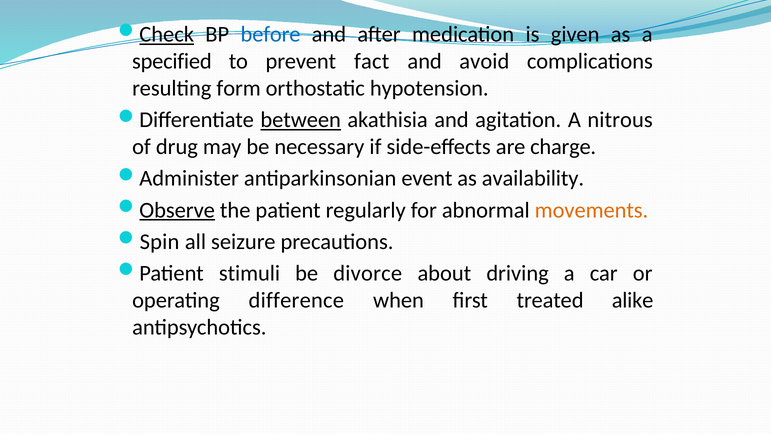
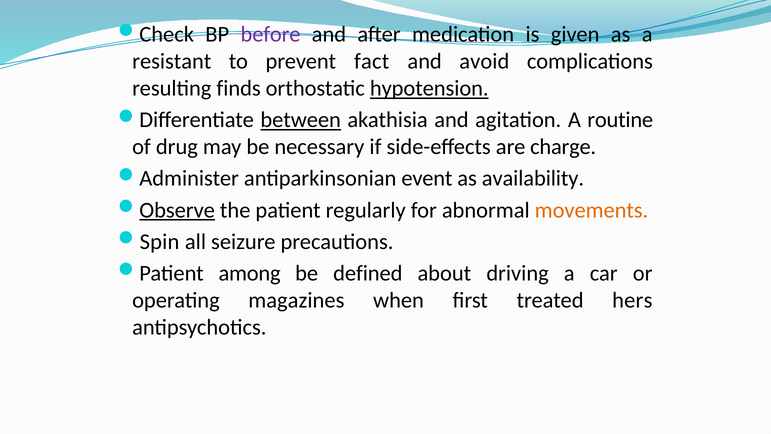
Check underline: present -> none
before colour: blue -> purple
specified: specified -> resistant
form: form -> finds
hypotension underline: none -> present
nitrous: nitrous -> routine
stimuli: stimuli -> among
divorce: divorce -> defined
difference: difference -> magazines
alike: alike -> hers
